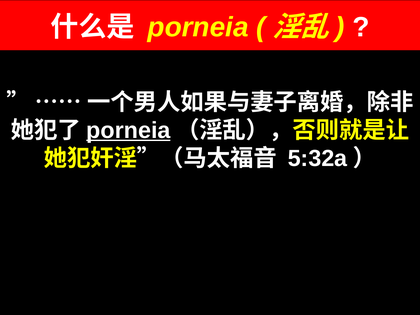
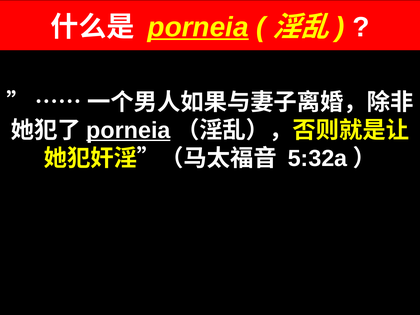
porneia at (198, 27) underline: none -> present
